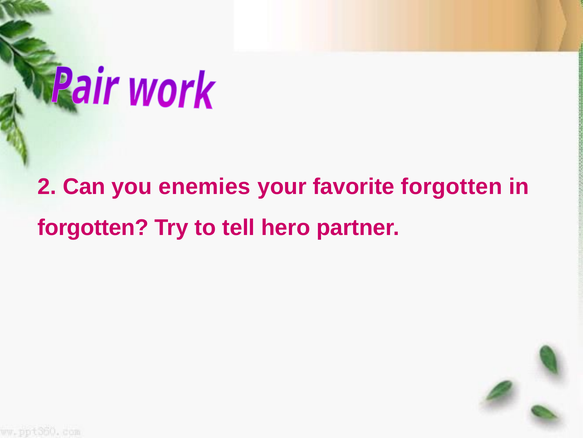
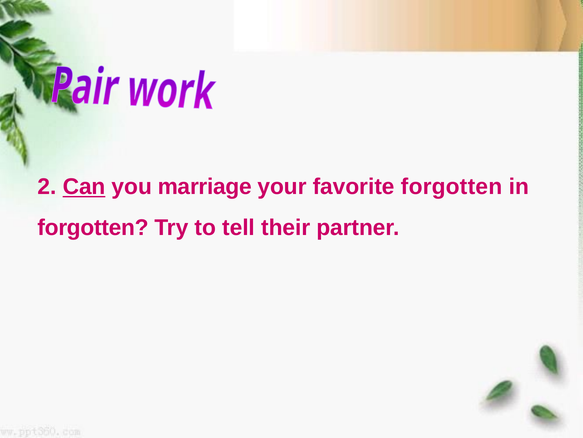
Can underline: none -> present
enemies: enemies -> marriage
hero: hero -> their
